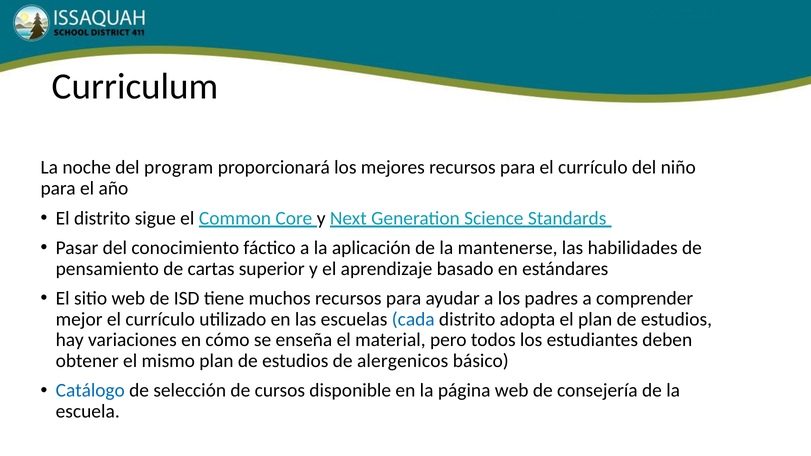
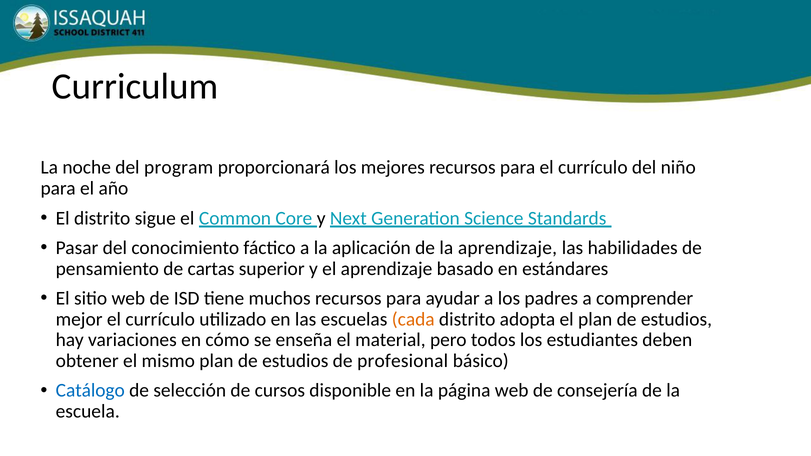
la mantenerse: mantenerse -> aprendizaje
cada colour: blue -> orange
alergenicos: alergenicos -> profesional
